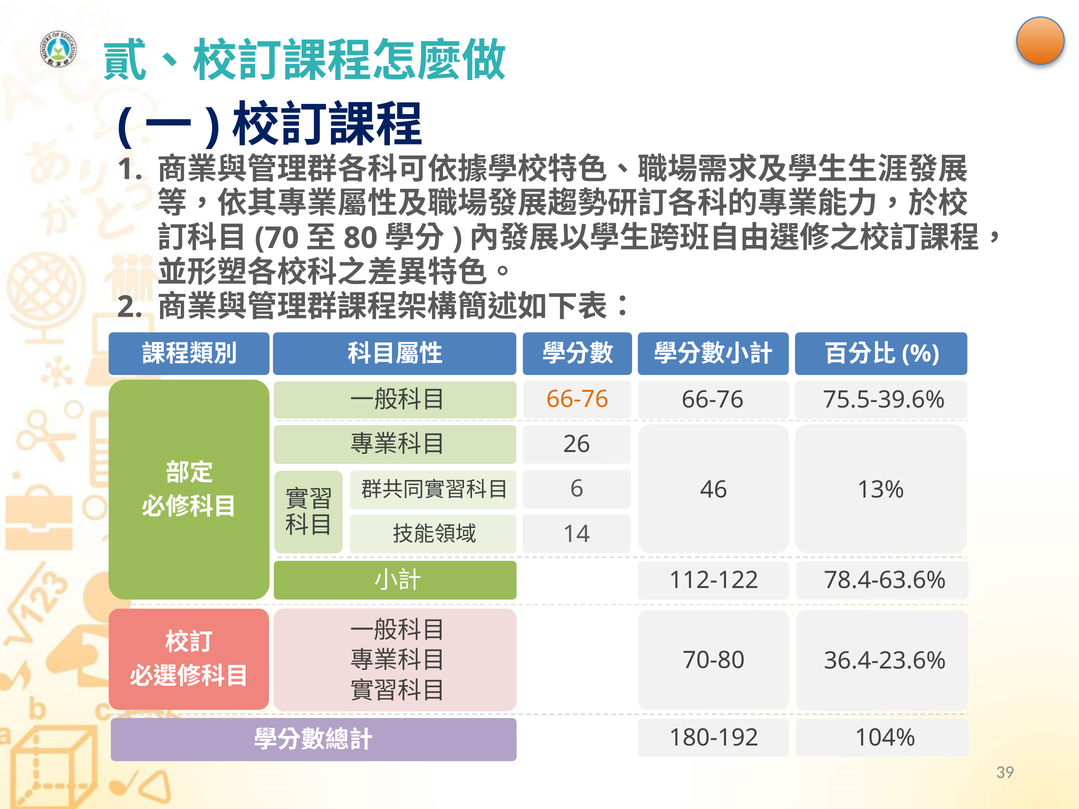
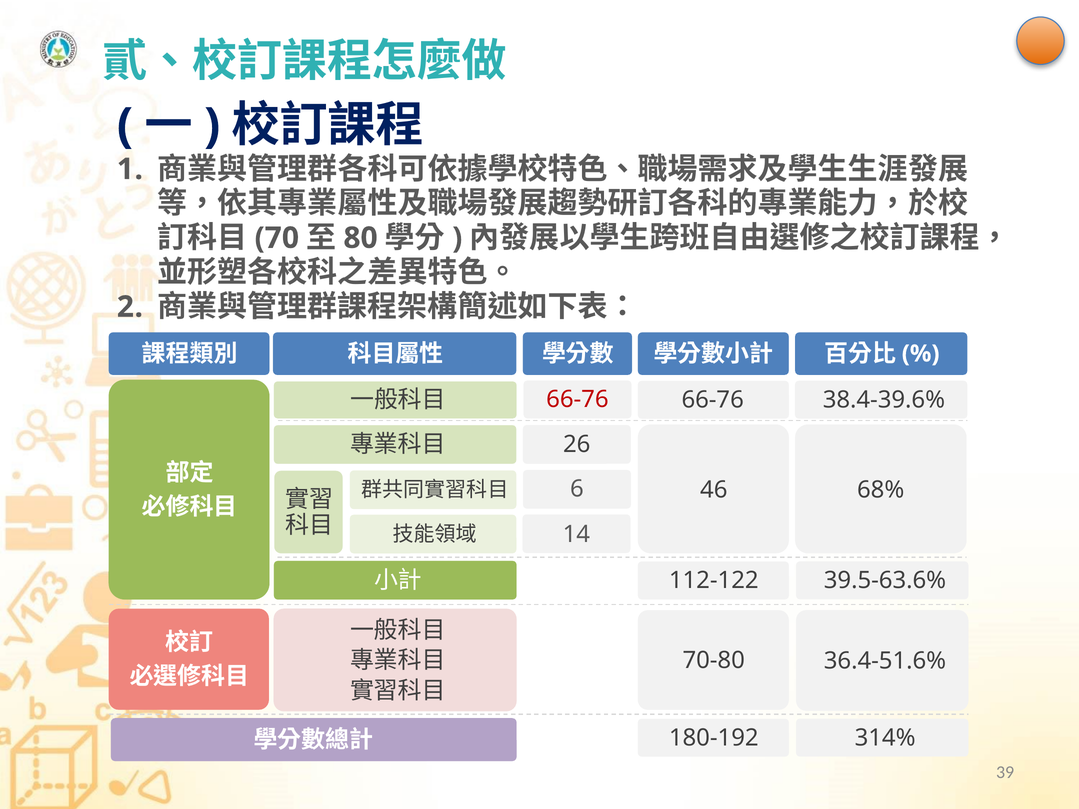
66-76 at (577, 400) colour: orange -> red
75.5-39.6%: 75.5-39.6% -> 38.4-39.6%
13%: 13% -> 68%
78.4-63.6%: 78.4-63.6% -> 39.5-63.6%
36.4-23.6%: 36.4-23.6% -> 36.4-51.6%
104%: 104% -> 314%
